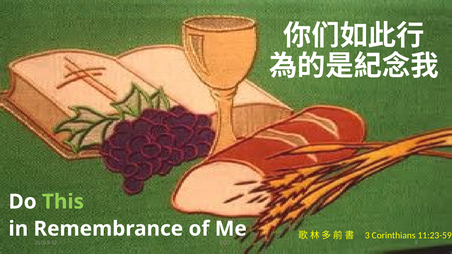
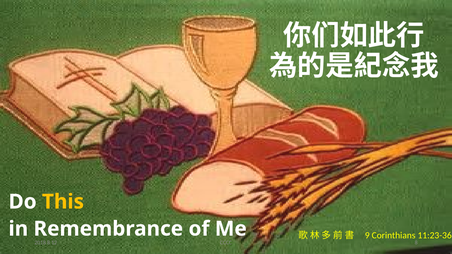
This colour: light green -> yellow
3: 3 -> 9
11:23-59: 11:23-59 -> 11:23-36
